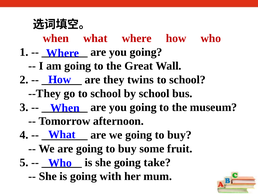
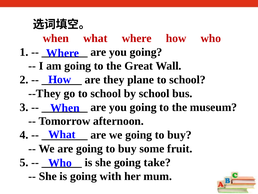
twins: twins -> plane
